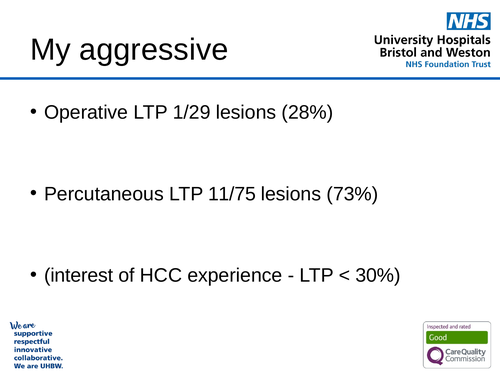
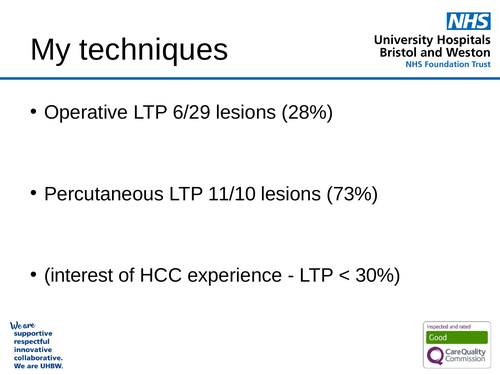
aggressive: aggressive -> techniques
1/29: 1/29 -> 6/29
11/75: 11/75 -> 11/10
